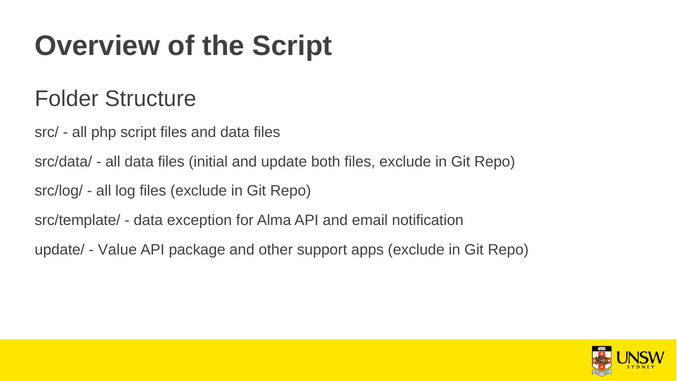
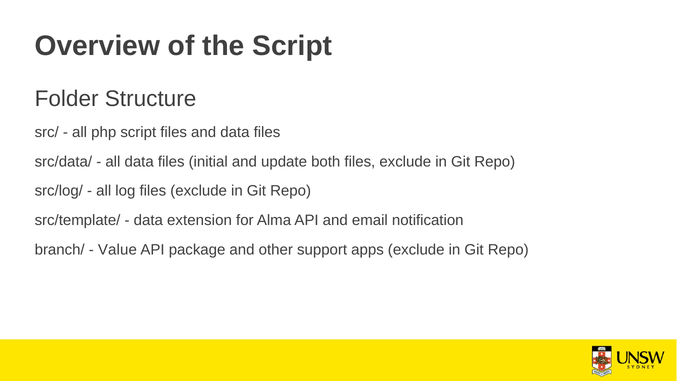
exception: exception -> extension
update/: update/ -> branch/
